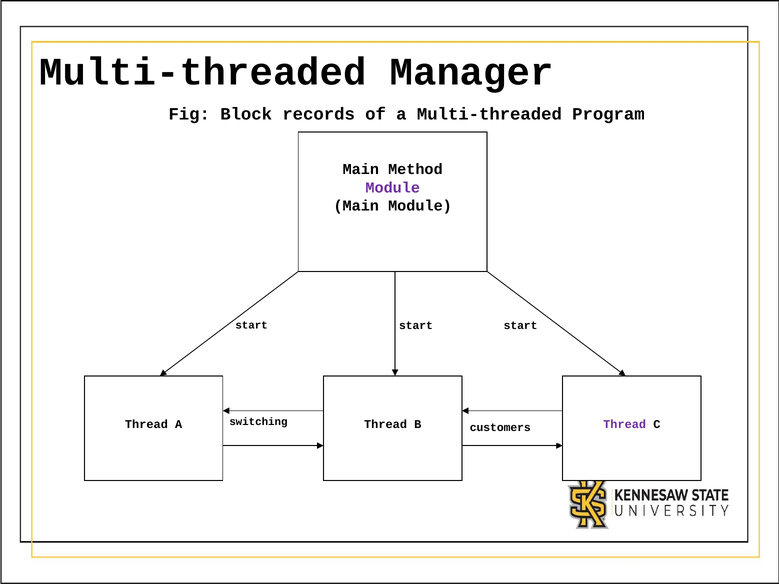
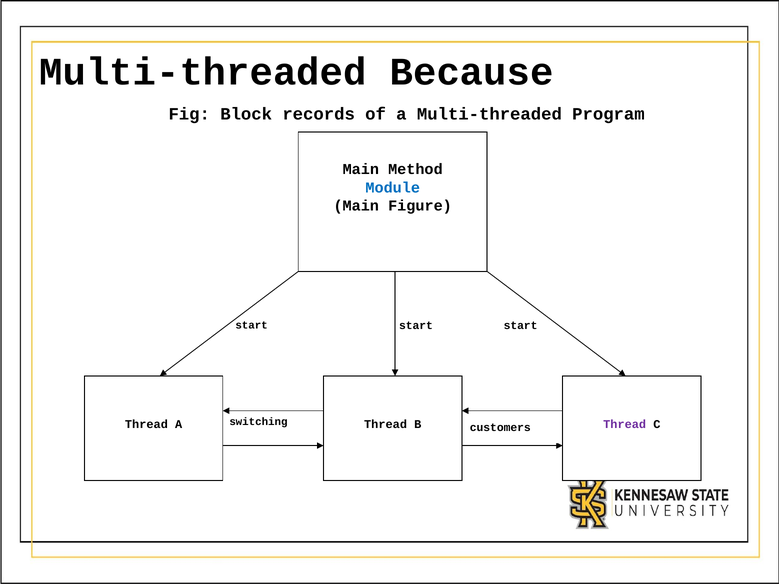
Manager: Manager -> Because
Module at (393, 188) colour: purple -> blue
Main Module: Module -> Figure
